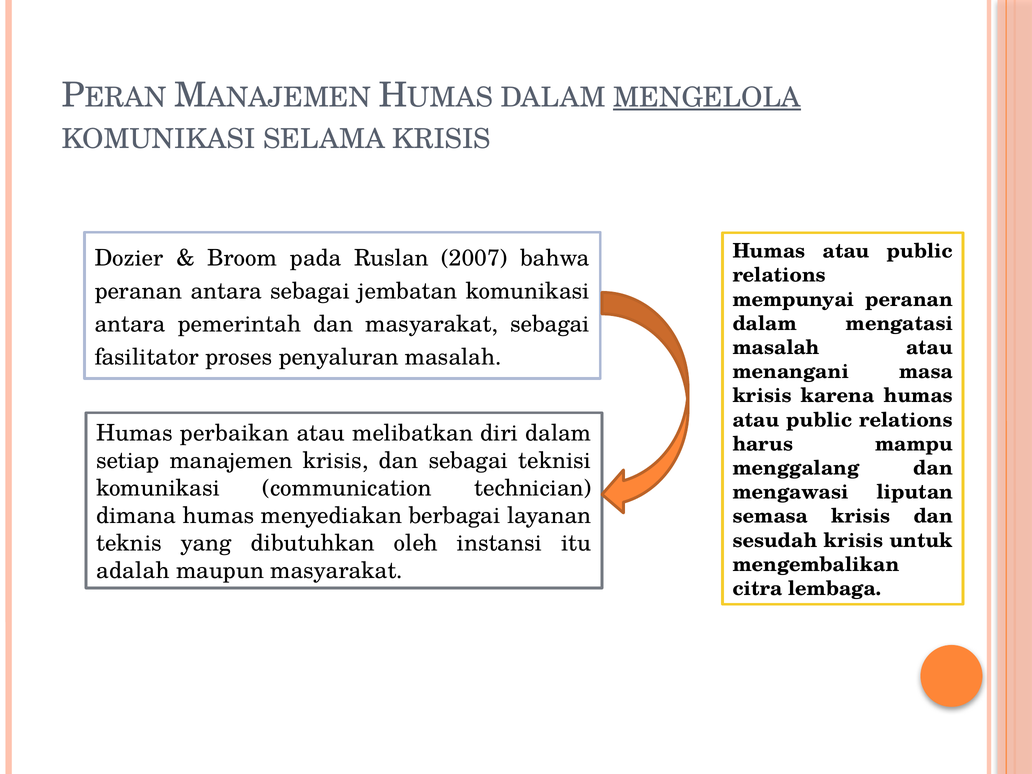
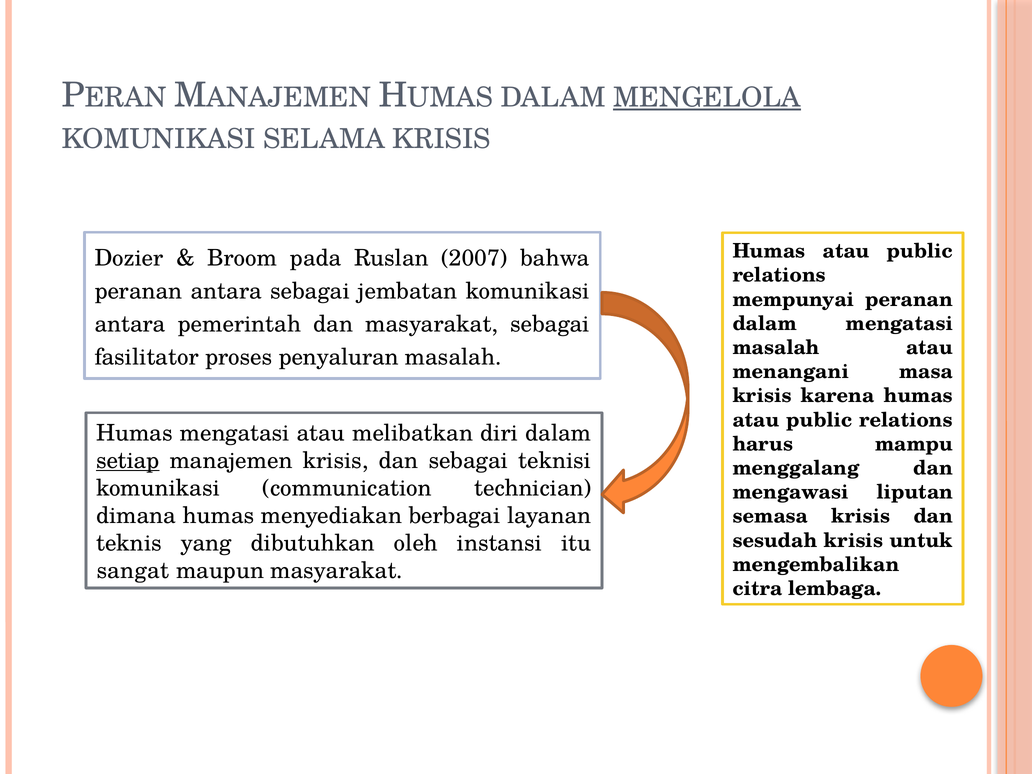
Humas perbaikan: perbaikan -> mengatasi
setiap underline: none -> present
adalah: adalah -> sangat
